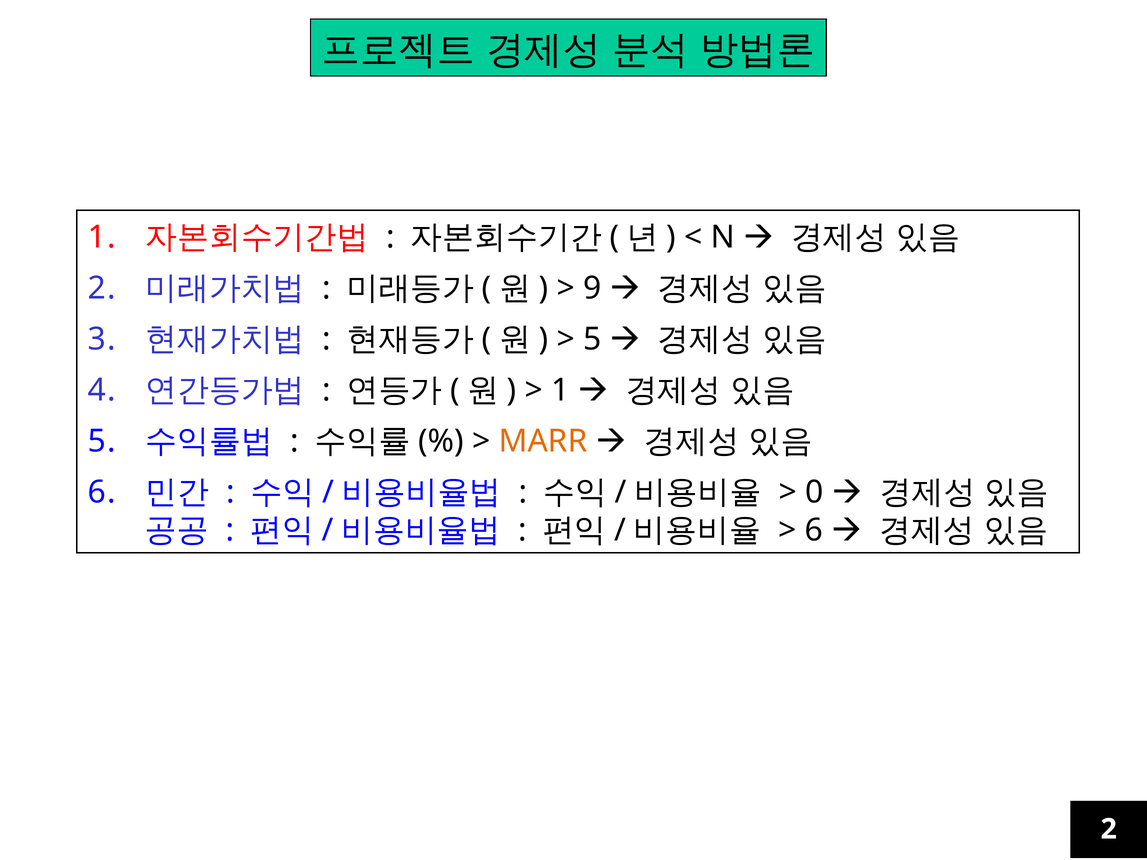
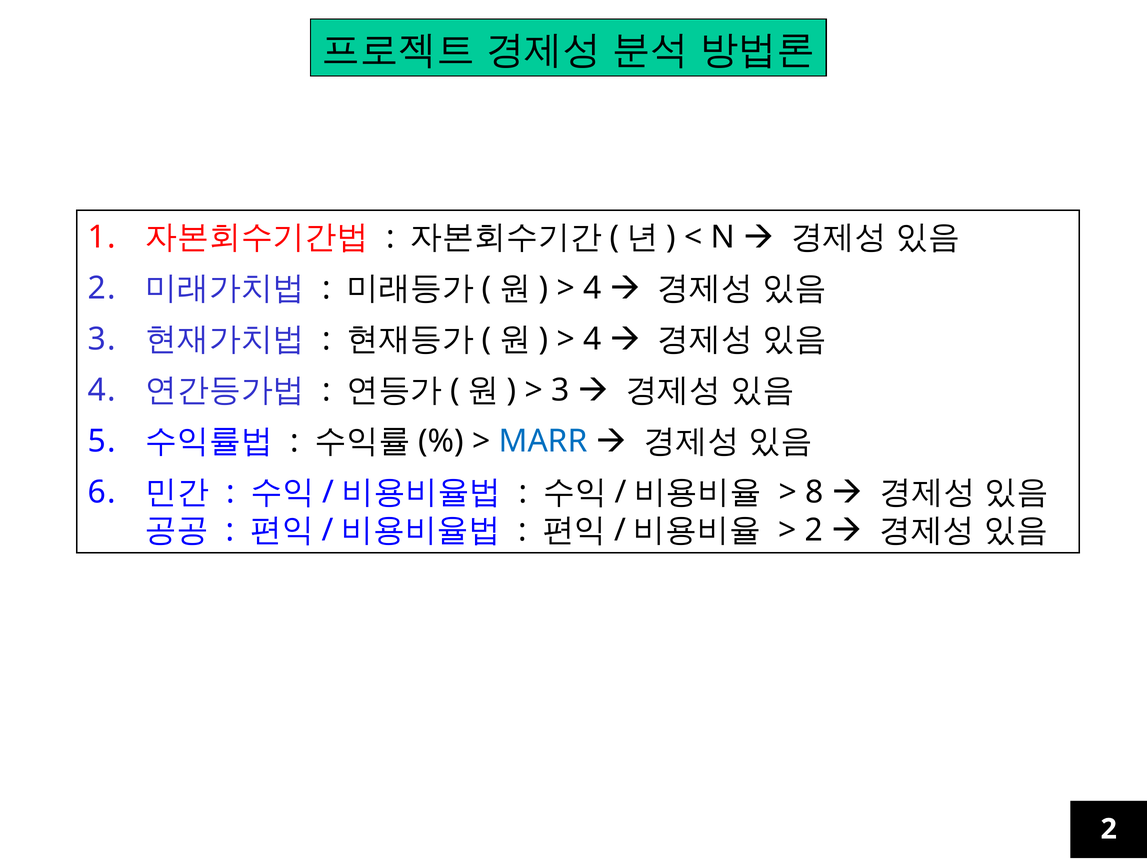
9 at (592, 288): 9 -> 4
5 at (592, 339): 5 -> 4
1 at (560, 390): 1 -> 3
MARR colour: orange -> blue
0: 0 -> 8
6 at (814, 530): 6 -> 2
